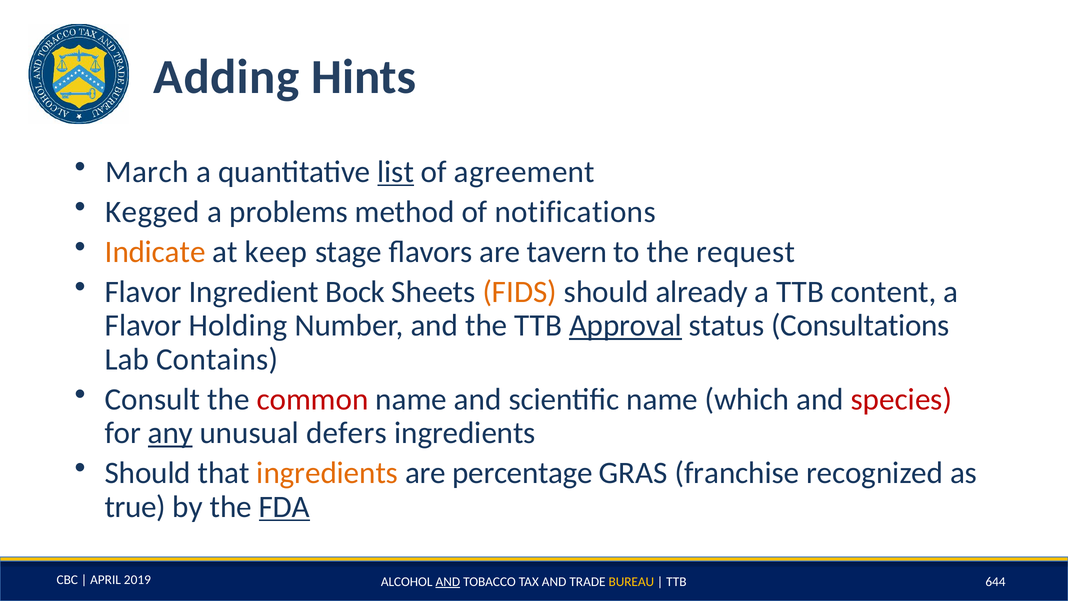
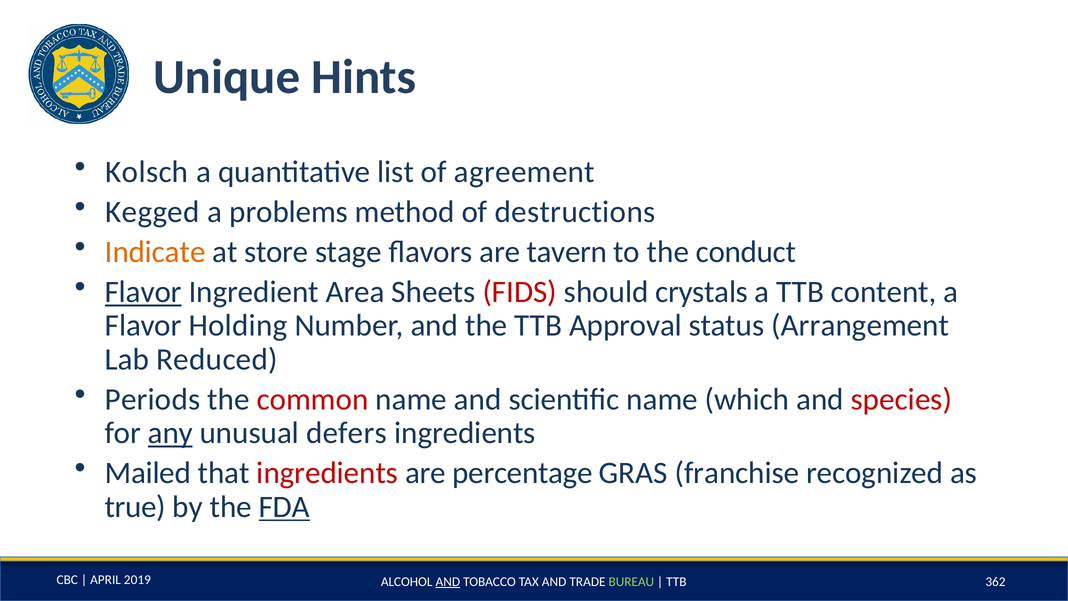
Adding: Adding -> Unique
March: March -> Kolsch
list underline: present -> none
notifications: notifications -> destructions
keep: keep -> store
request: request -> conduct
Flavor at (143, 292) underline: none -> present
Bock: Bock -> Area
FIDS colour: orange -> red
already: already -> crystals
Approval underline: present -> none
Consultations: Consultations -> Arrangement
Contains: Contains -> Reduced
Consult: Consult -> Periods
Should at (148, 473): Should -> Mailed
ingredients at (327, 473) colour: orange -> red
BUREAU colour: yellow -> light green
644: 644 -> 362
